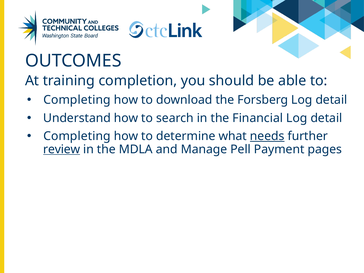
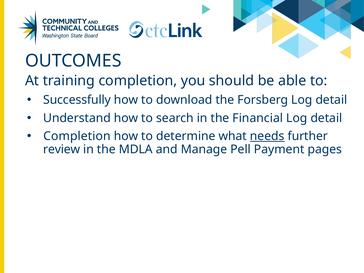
Completing at (77, 100): Completing -> Successfully
Completing at (77, 136): Completing -> Completion
review underline: present -> none
